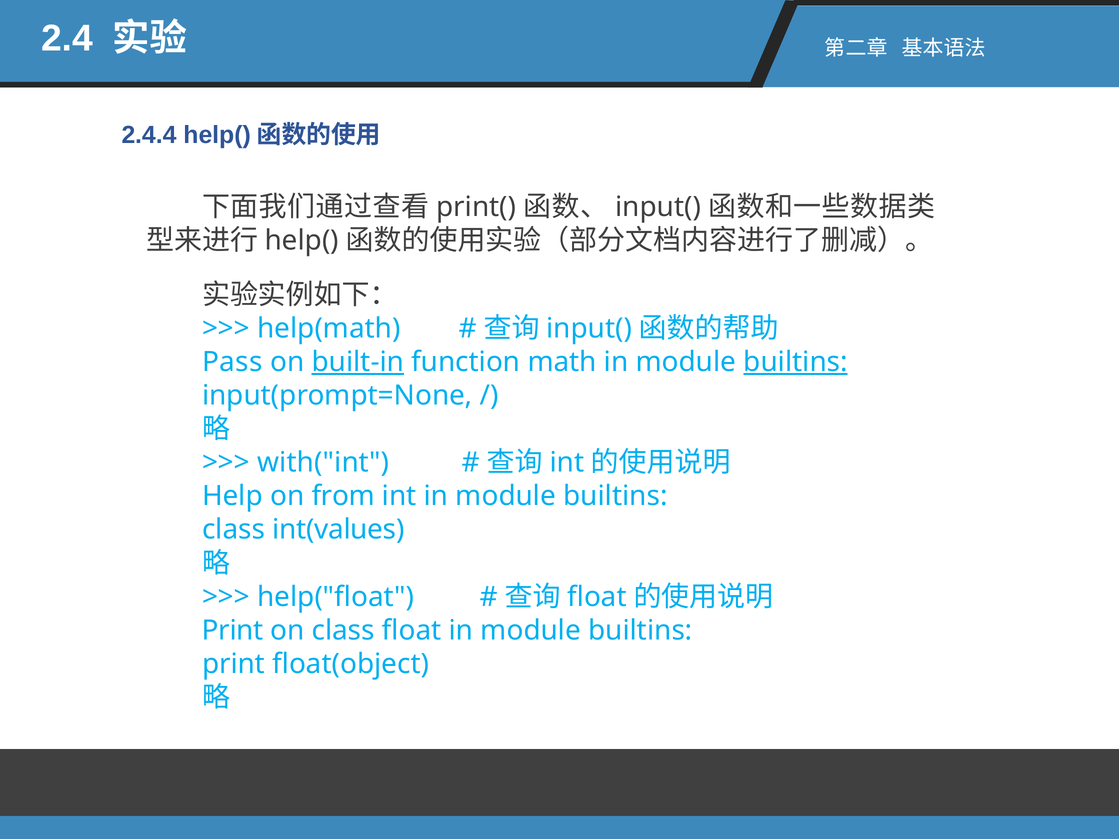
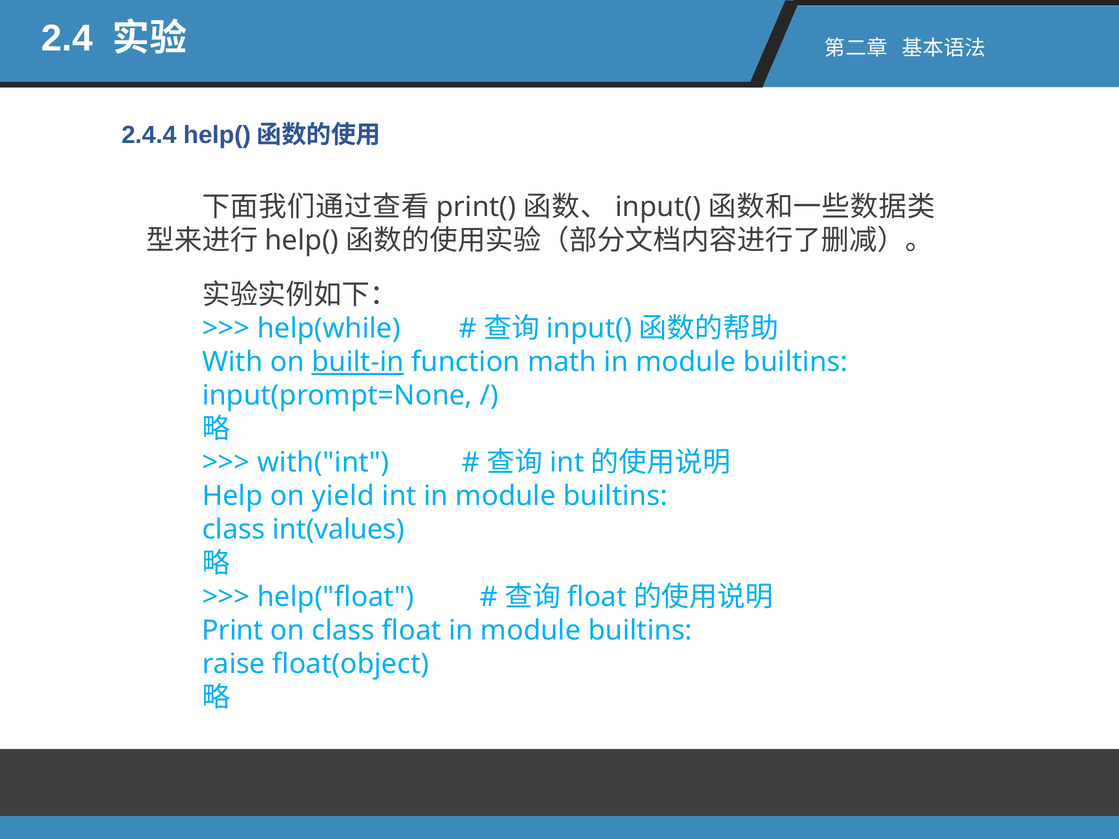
help(math: help(math -> help(while
Pass: Pass -> With
builtins at (796, 362) underline: present -> none
from: from -> yield
print at (234, 664): print -> raise
